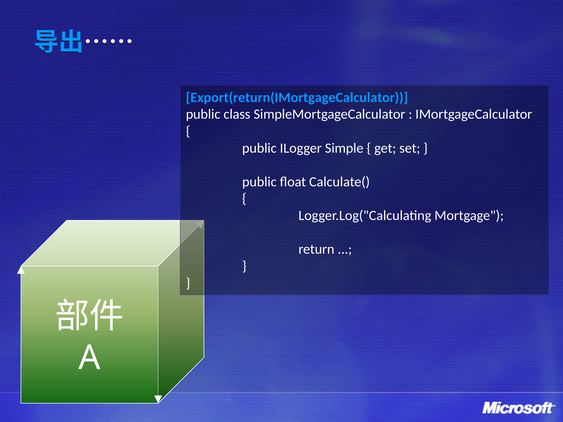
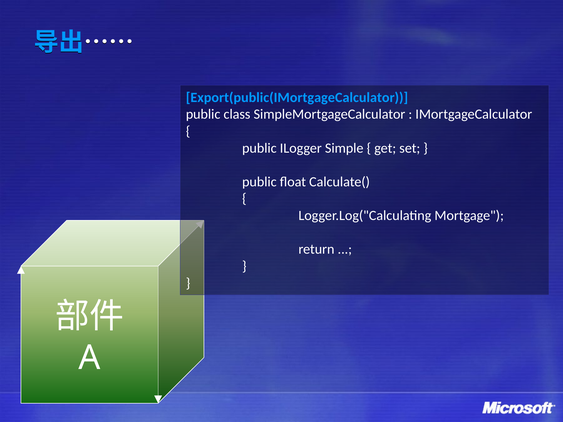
Export(return(IMortgageCalculator: Export(return(IMortgageCalculator -> Export(public(IMortgageCalculator
